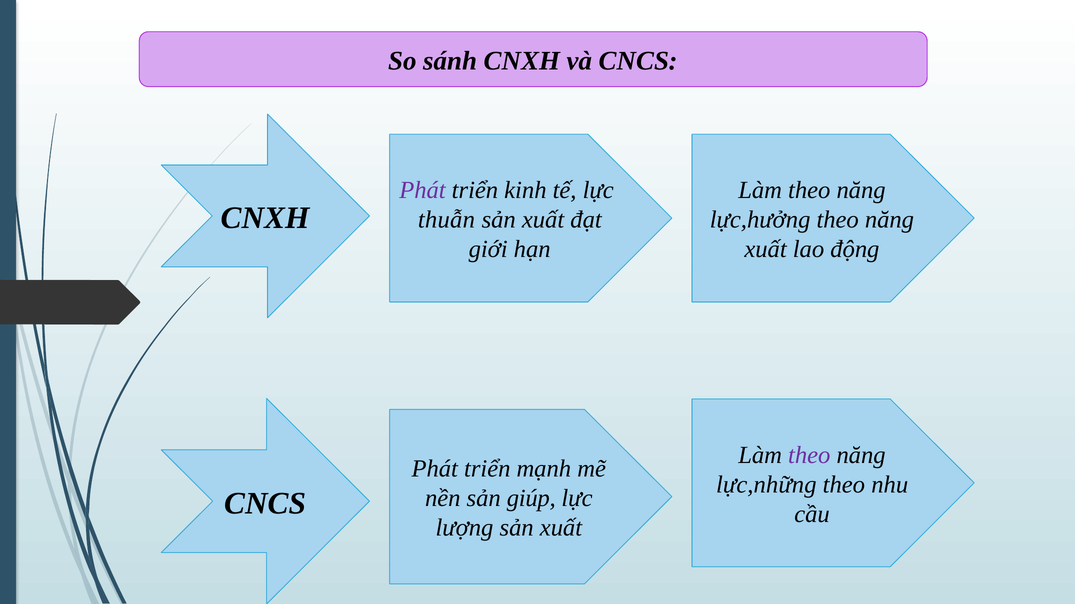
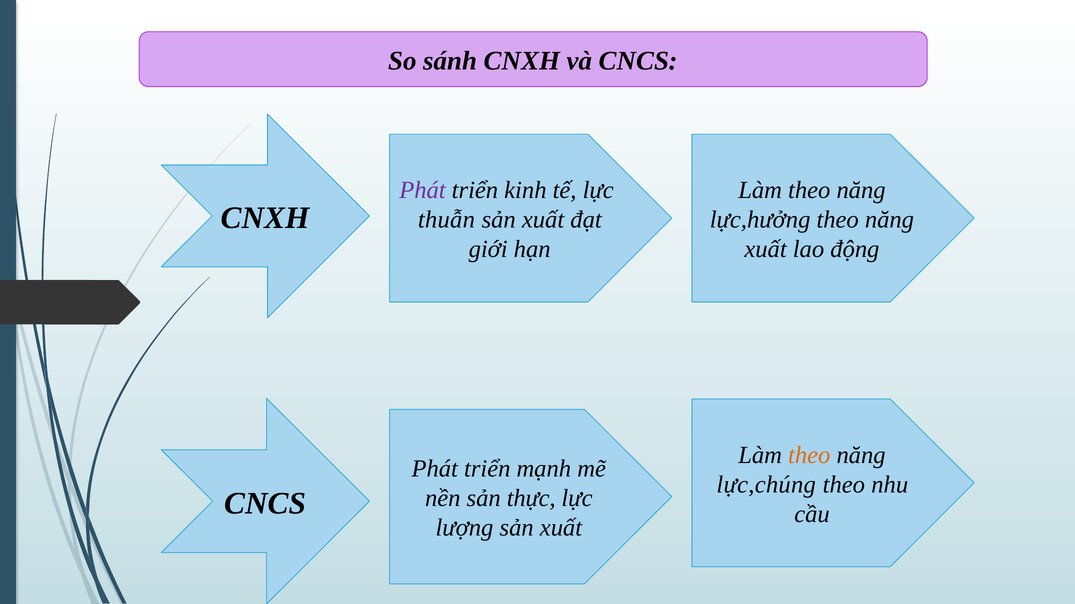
theo at (809, 456) colour: purple -> orange
lực,những: lực,những -> lực,chúng
giúp: giúp -> thực
